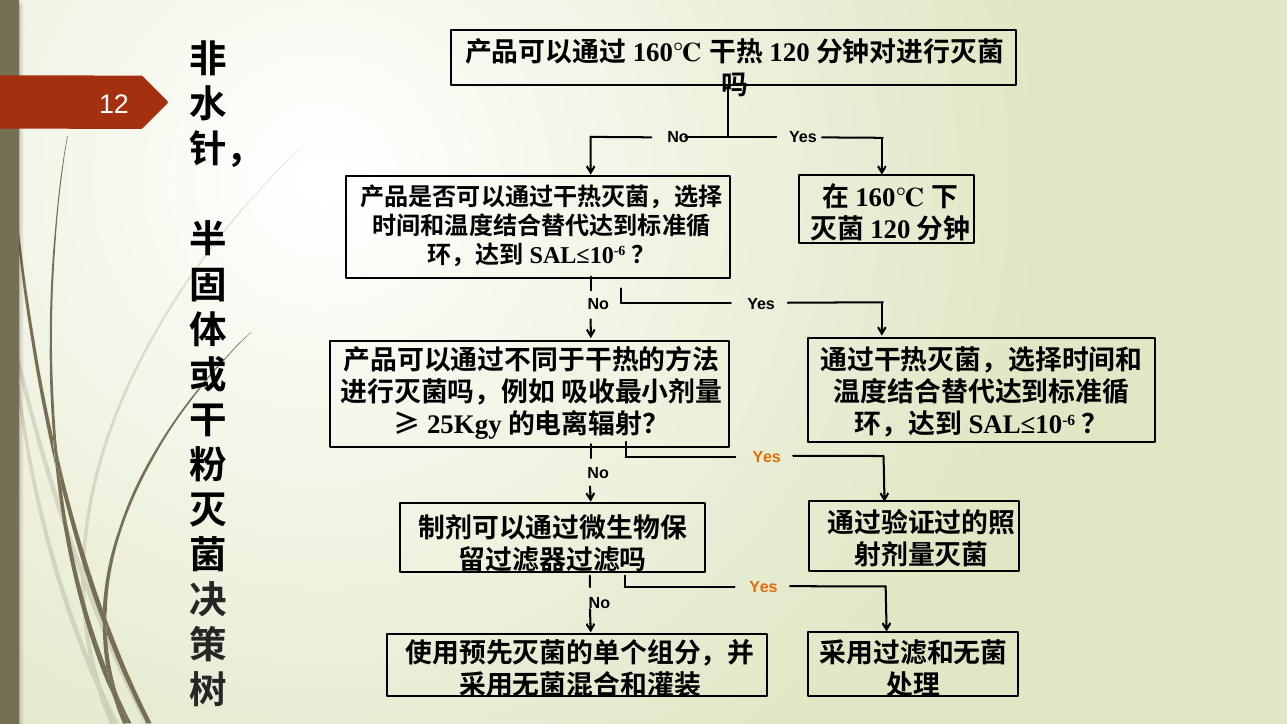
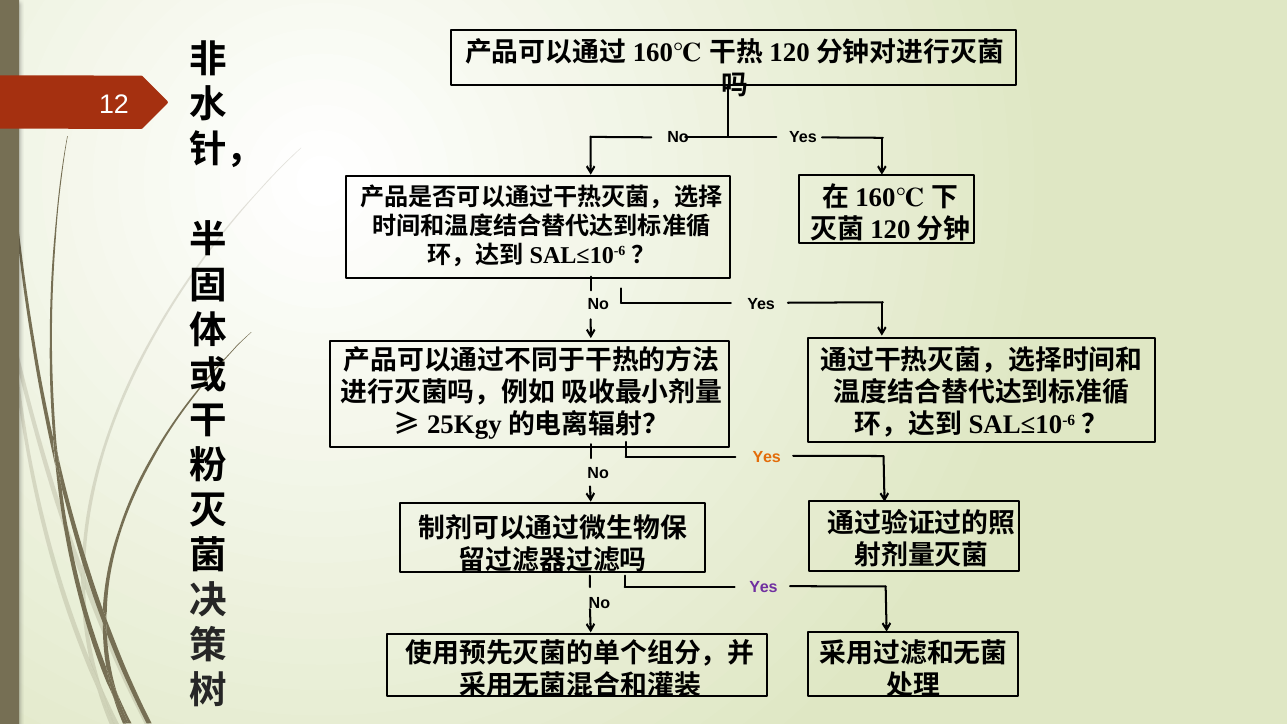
Yes at (763, 587) colour: orange -> purple
